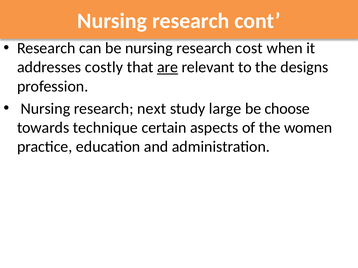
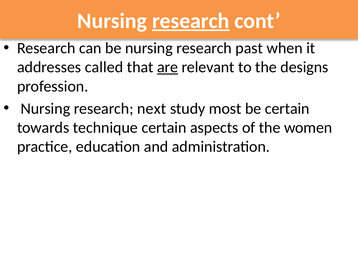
research at (191, 21) underline: none -> present
cost: cost -> past
costly: costly -> called
large: large -> most
be choose: choose -> certain
